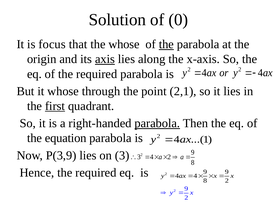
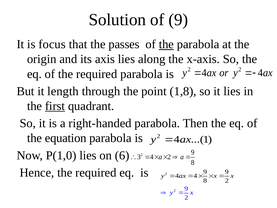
of 0: 0 -> 9
the whose: whose -> passes
axis underline: present -> none
it whose: whose -> length
2,1: 2,1 -> 1,8
parabola at (157, 123) underline: present -> none
P(3,9: P(3,9 -> P(1,0
on 3: 3 -> 6
